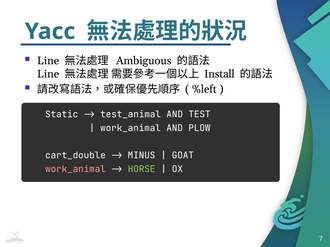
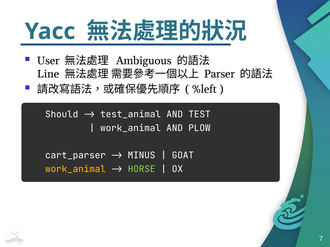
Line at (48, 61): Line -> User
Install: Install -> Parser
Static: Static -> Should
cart_double: cart_double -> cart_parser
work_animal at (75, 170) colour: pink -> yellow
